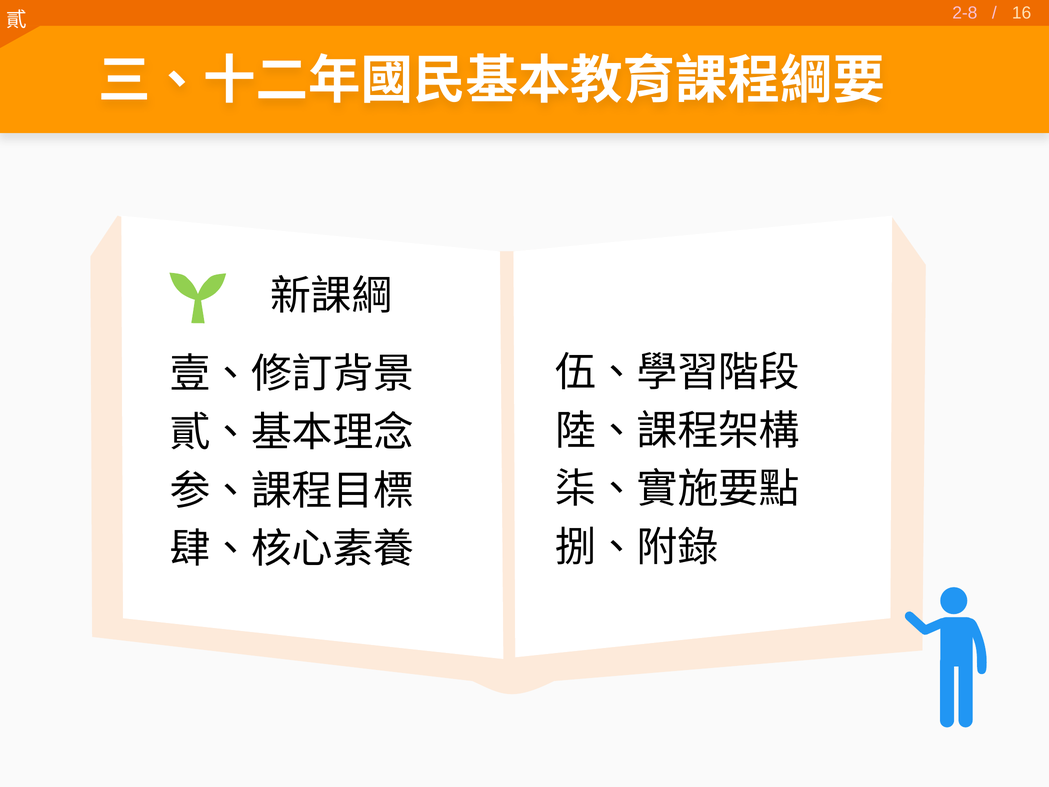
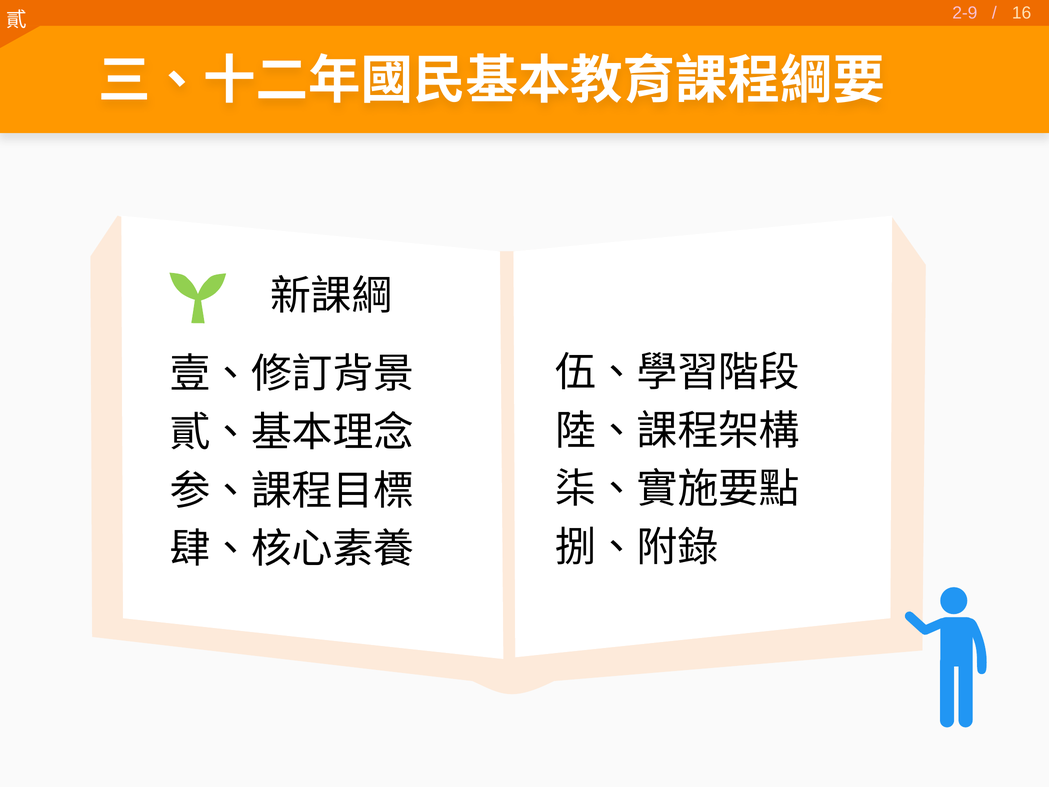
2-8: 2-8 -> 2-9
